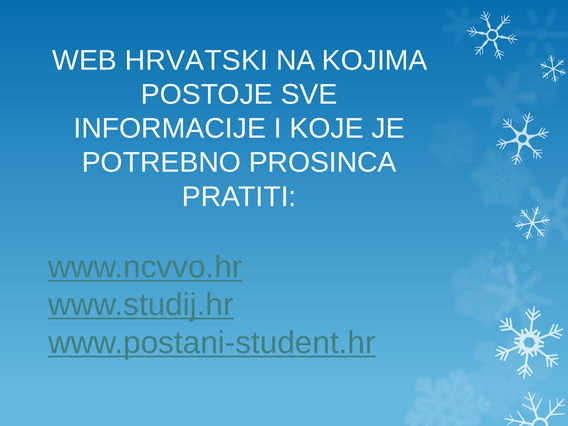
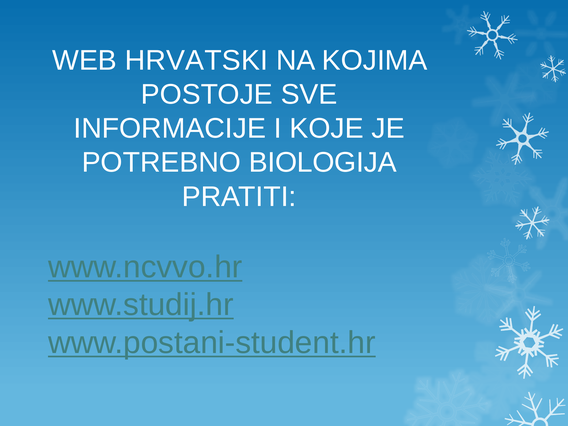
PROSINCA: PROSINCA -> BIOLOGIJA
